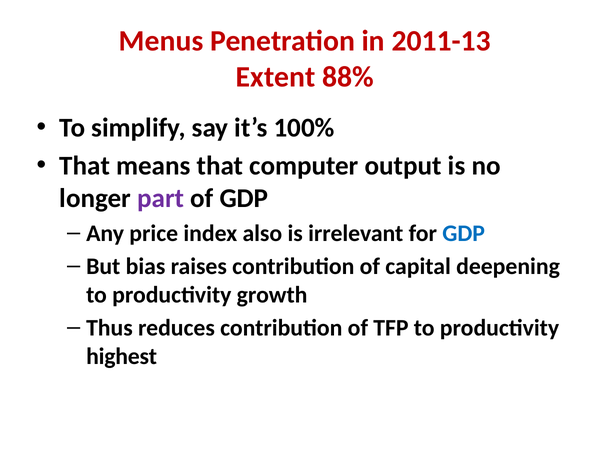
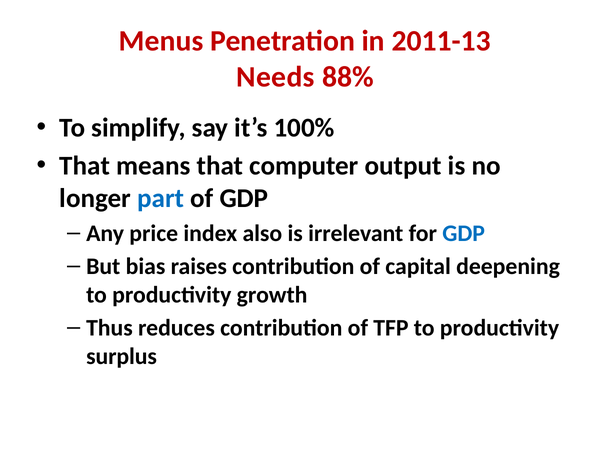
Extent: Extent -> Needs
part colour: purple -> blue
highest: highest -> surplus
